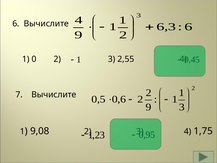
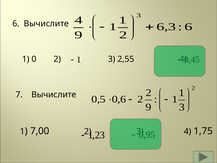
9,08: 9,08 -> 7,00
